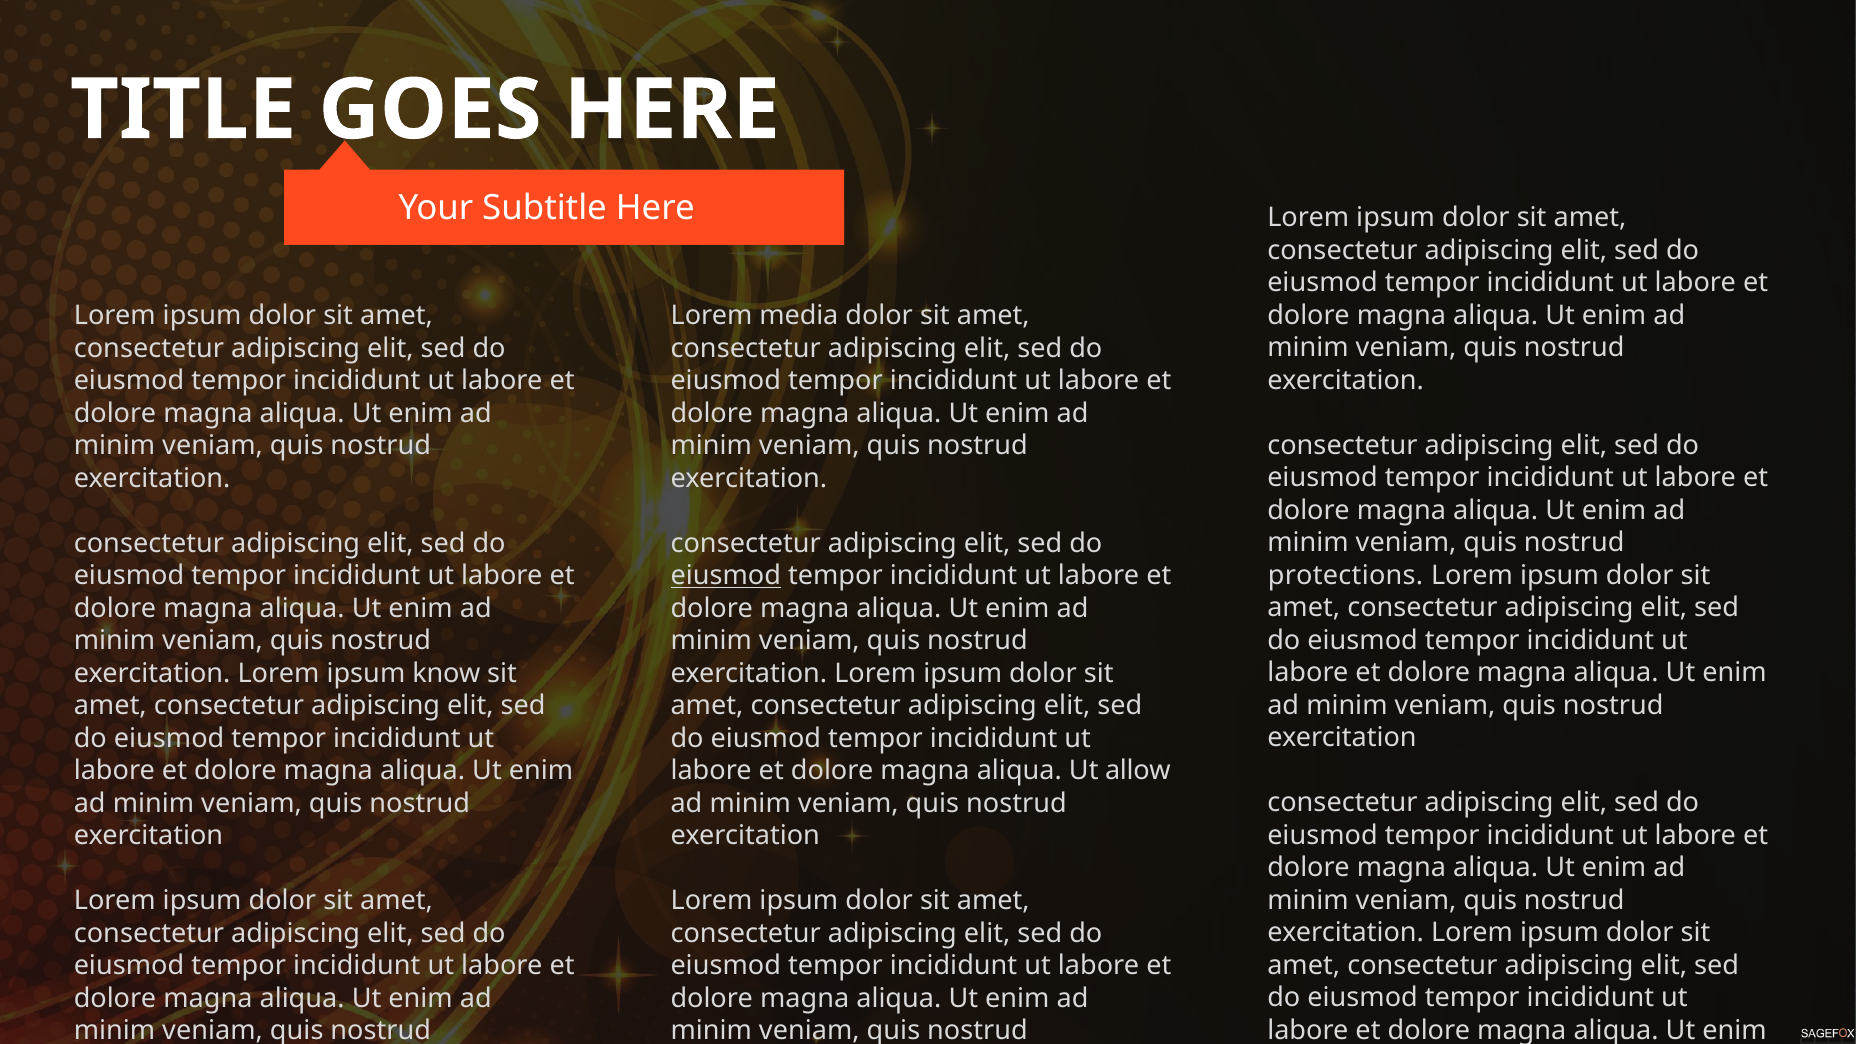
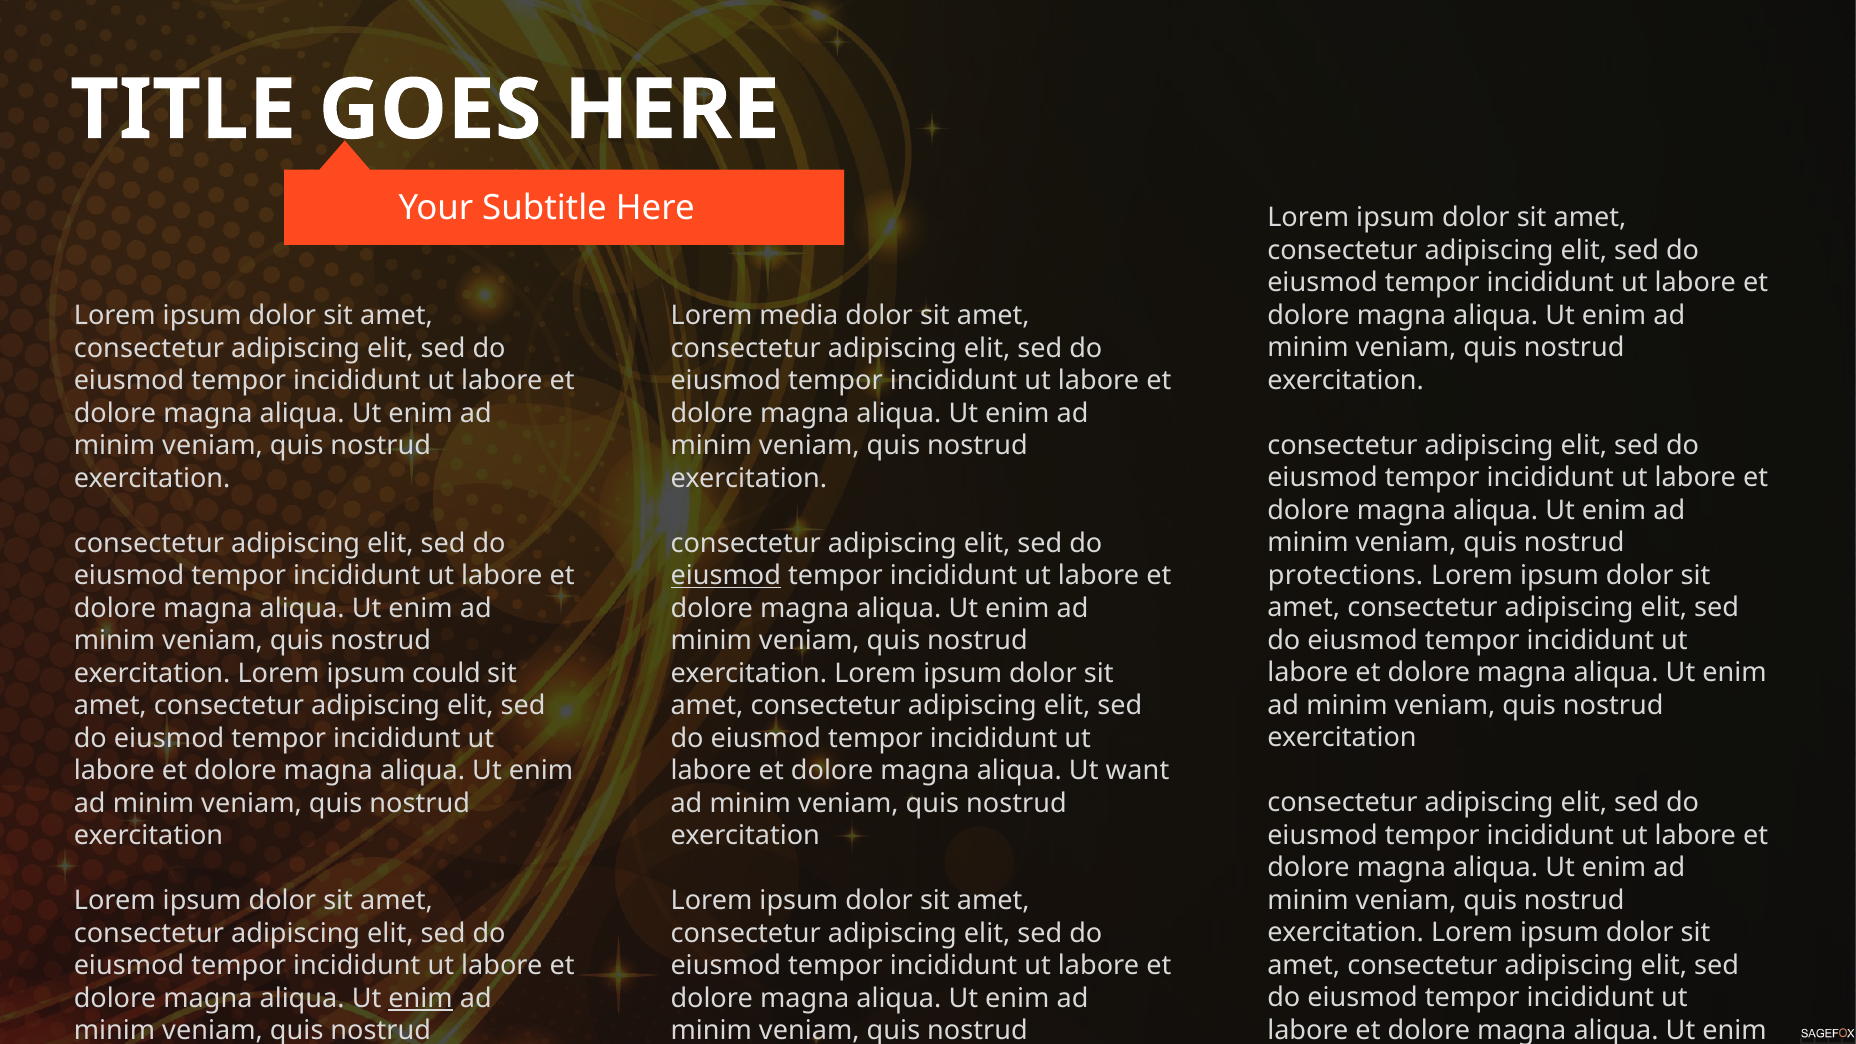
know: know -> could
allow: allow -> want
enim at (421, 999) underline: none -> present
